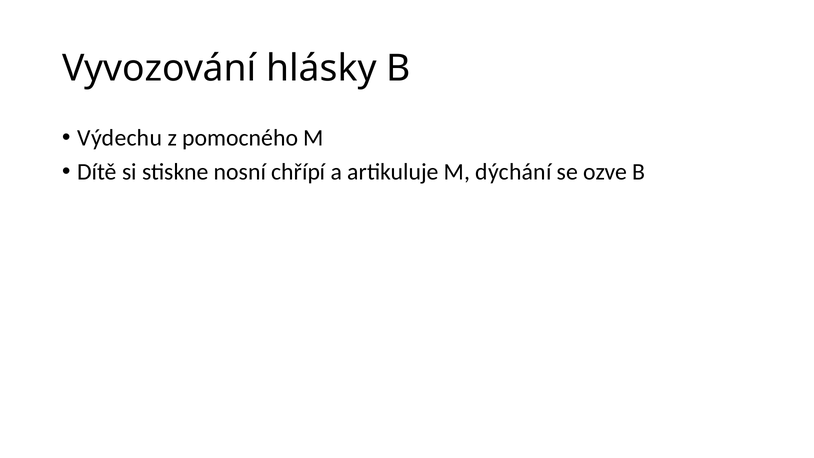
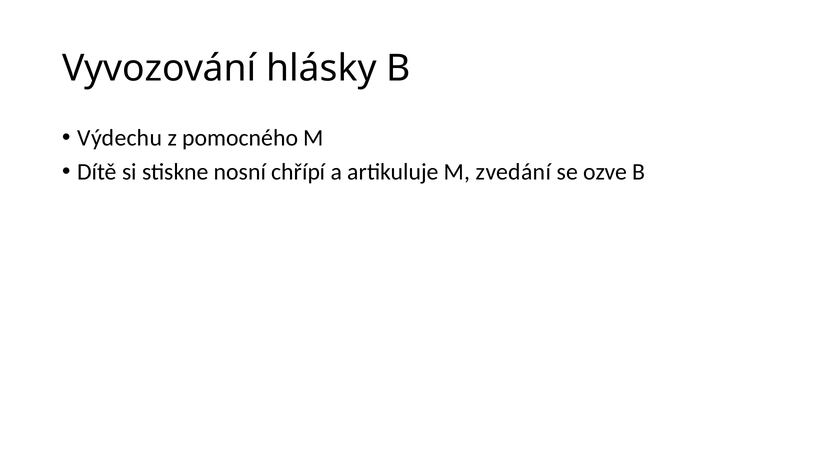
dýchání: dýchání -> zvedání
